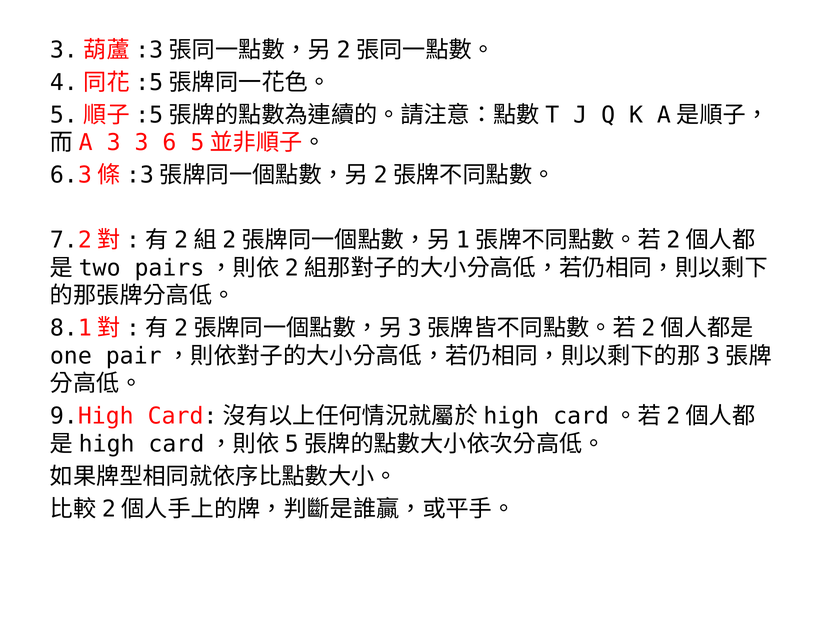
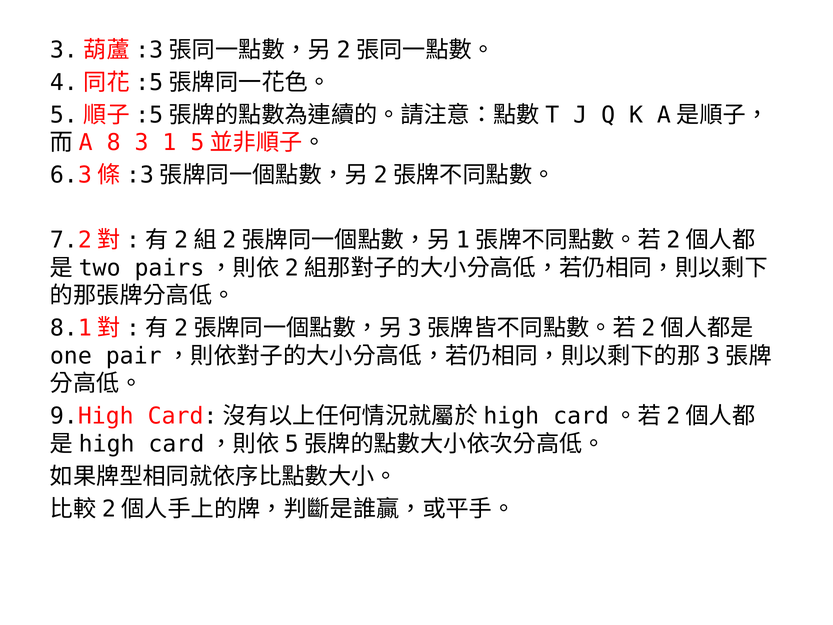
3 at (114, 143): 3 -> 8
6: 6 -> 1
